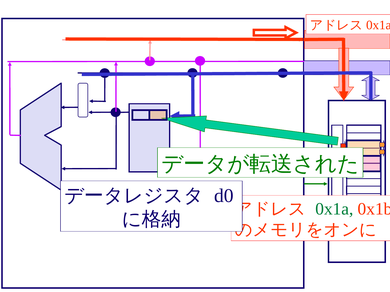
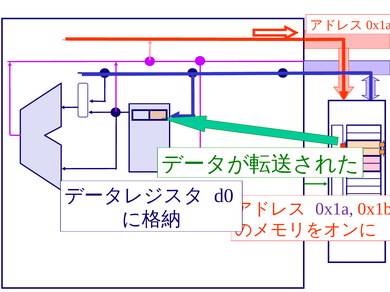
0x1a colour: green -> purple
